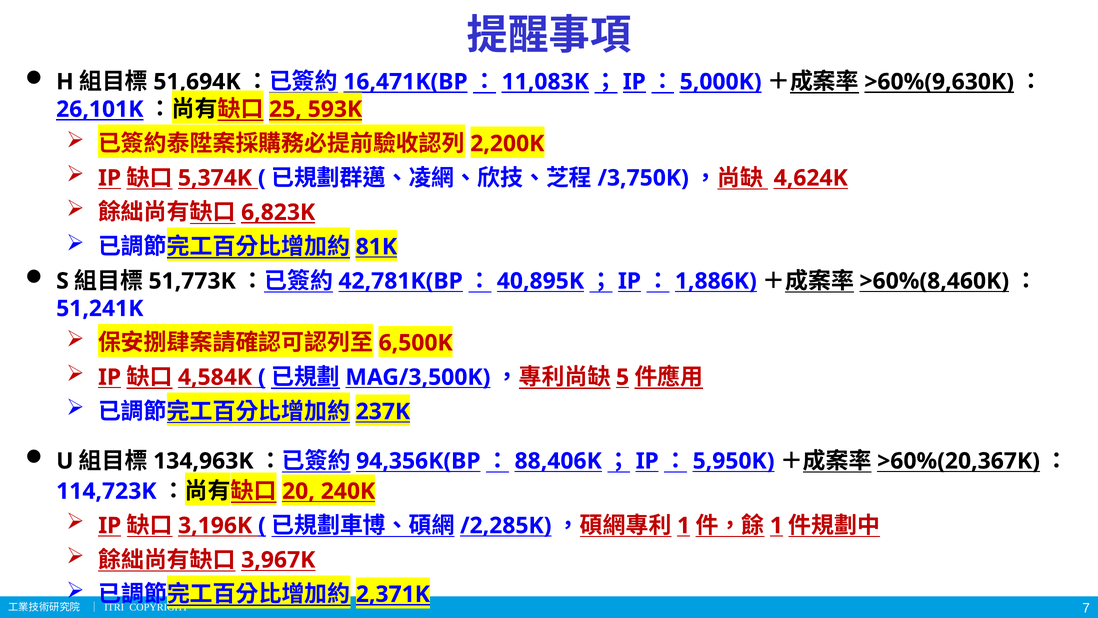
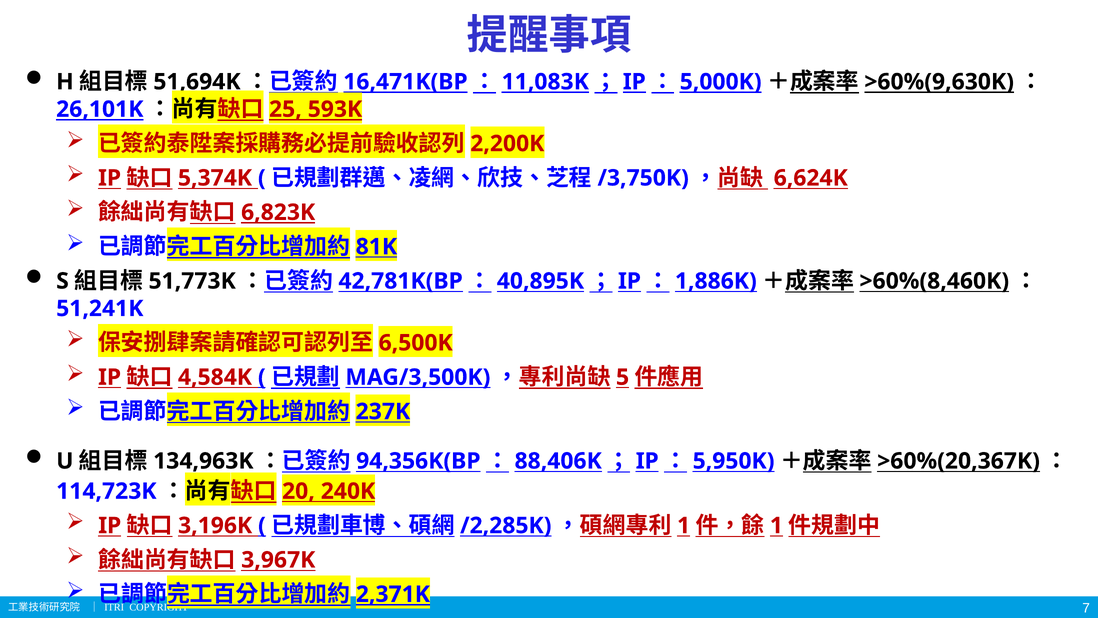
4,624K: 4,624K -> 6,624K
